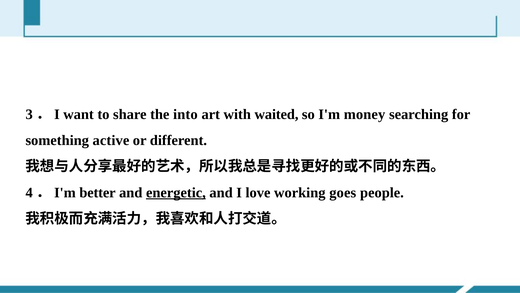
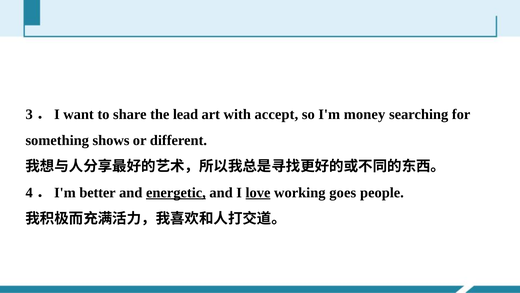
into: into -> lead
waited: waited -> accept
active: active -> shows
love underline: none -> present
